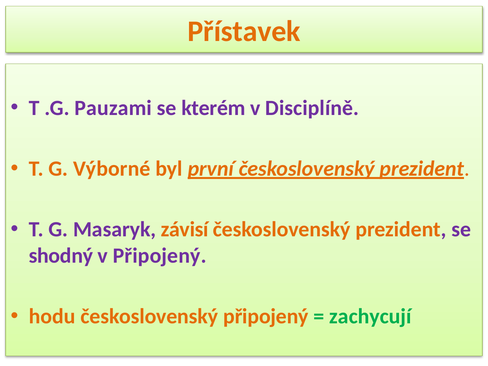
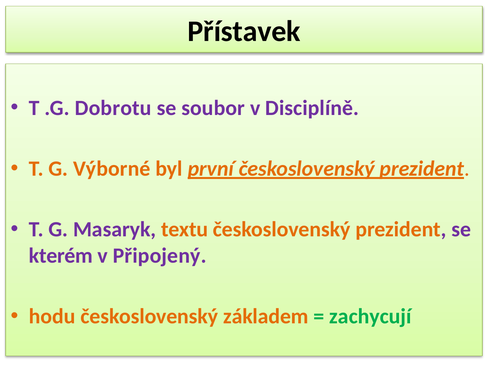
Přístavek colour: orange -> black
Pauzami: Pauzami -> Dobrotu
kterém: kterém -> soubor
závisí: závisí -> textu
shodný: shodný -> kterém
československý připojený: připojený -> základem
